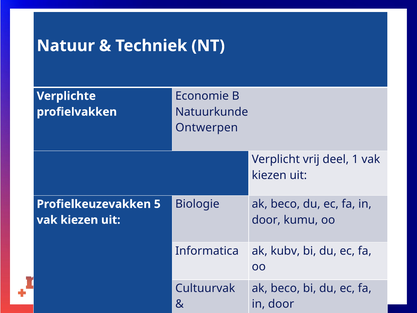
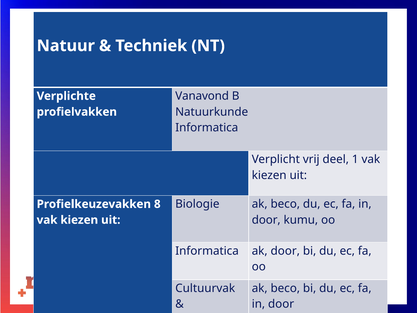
Economie: Economie -> Vanavond
Ontwerpen at (207, 128): Ontwerpen -> Informatica
5: 5 -> 8
ak kubv: kubv -> door
